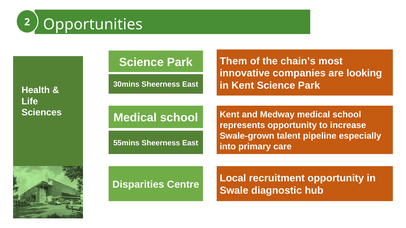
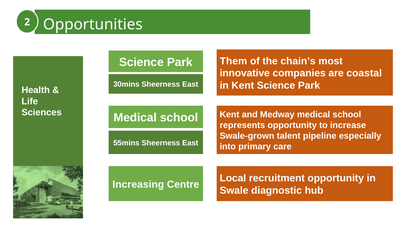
looking: looking -> coastal
Disparities: Disparities -> Increasing
